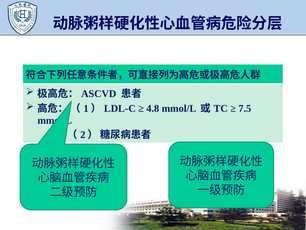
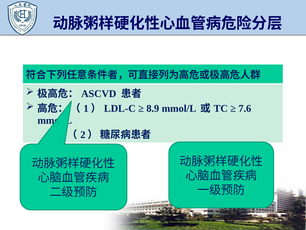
4.8: 4.8 -> 8.9
7.5: 7.5 -> 7.6
